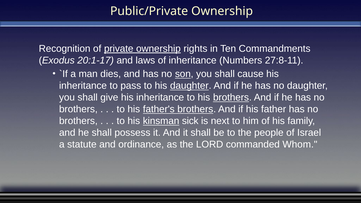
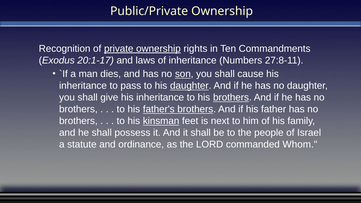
sick: sick -> feet
